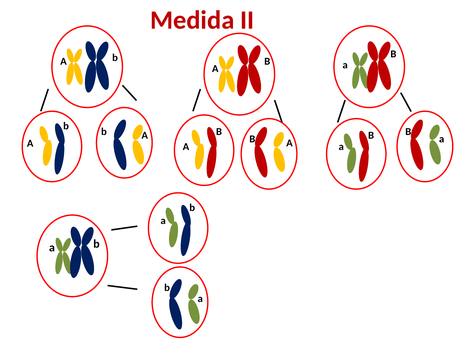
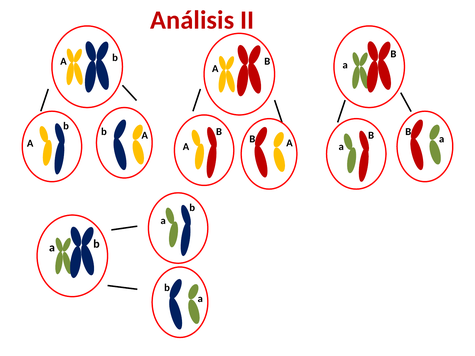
Medida: Medida -> Análisis
